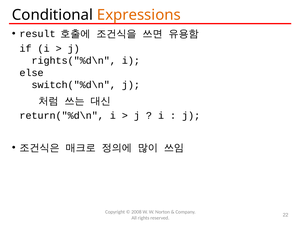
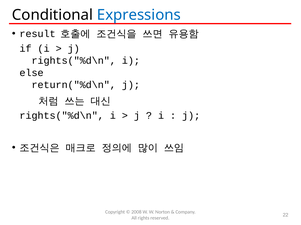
Expressions colour: orange -> blue
switch("%d\n: switch("%d\n -> return("%d\n
return("%d\n at (62, 116): return("%d\n -> rights("%d\n
